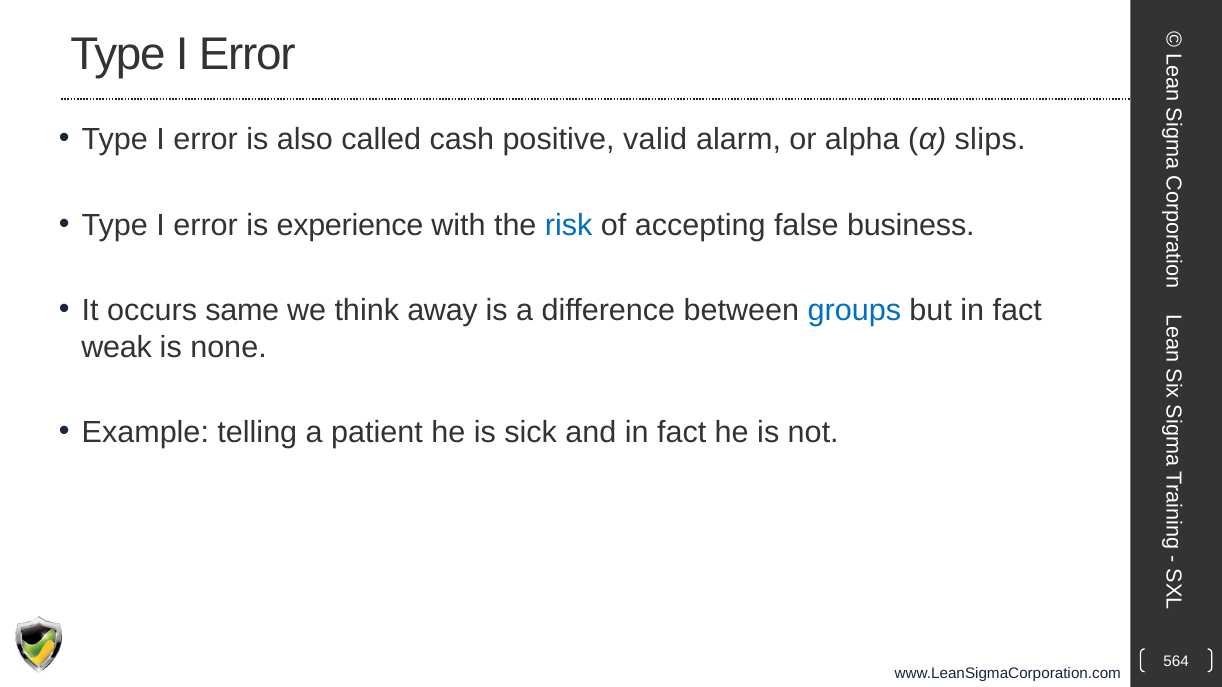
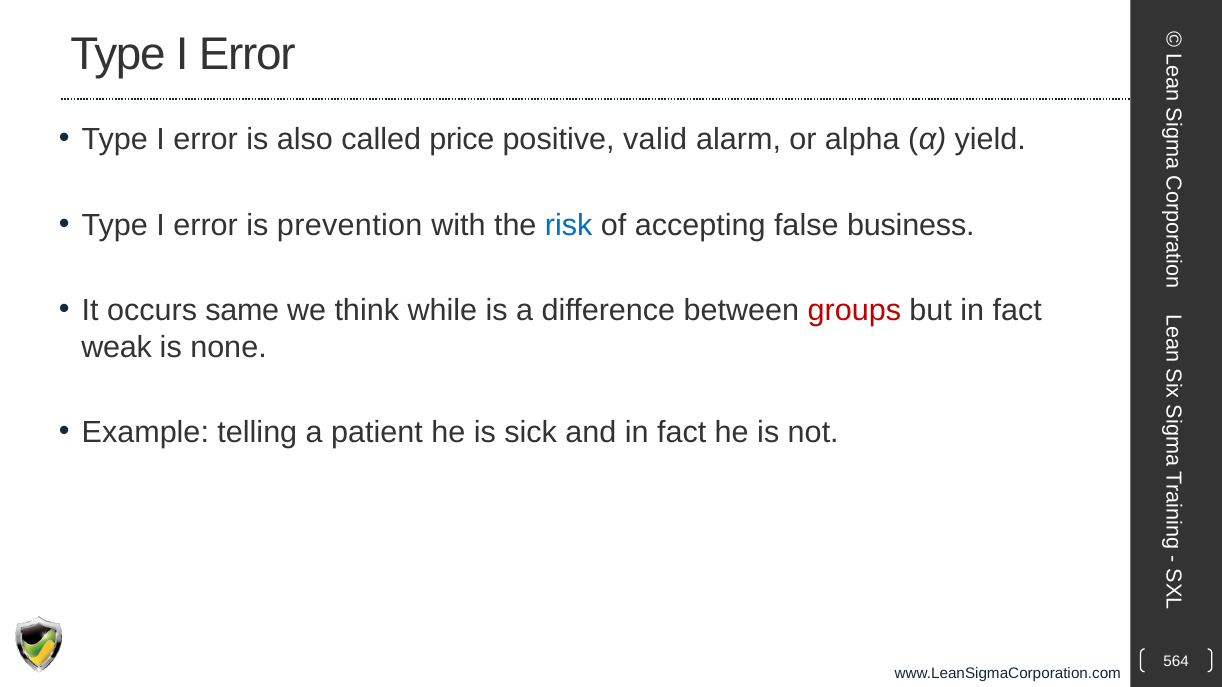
cash: cash -> price
slips: slips -> yield
experience: experience -> prevention
away: away -> while
groups colour: blue -> red
